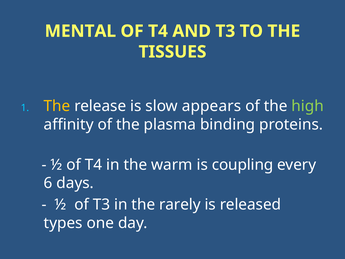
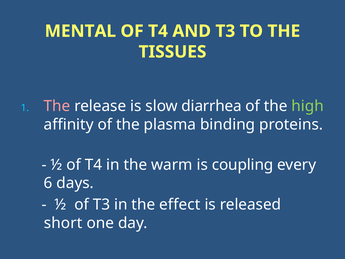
The at (57, 106) colour: yellow -> pink
appears: appears -> diarrhea
rarely: rarely -> effect
types: types -> short
